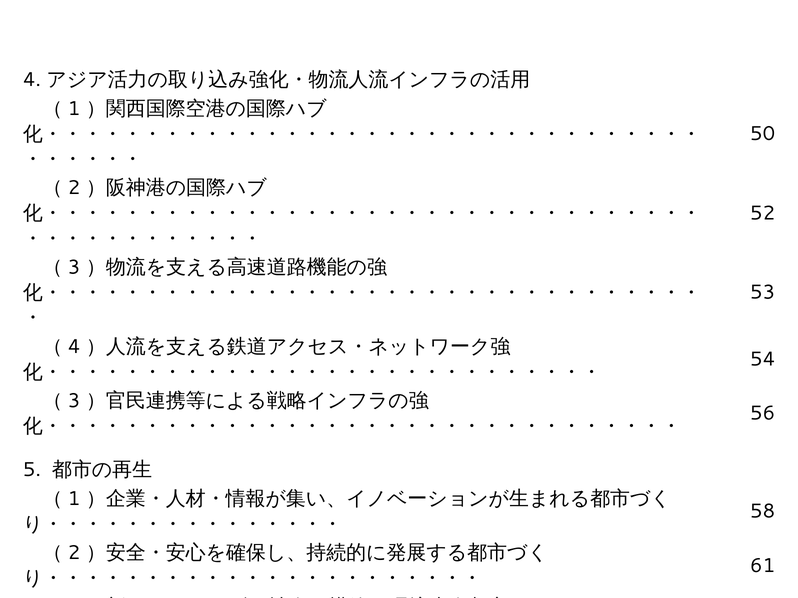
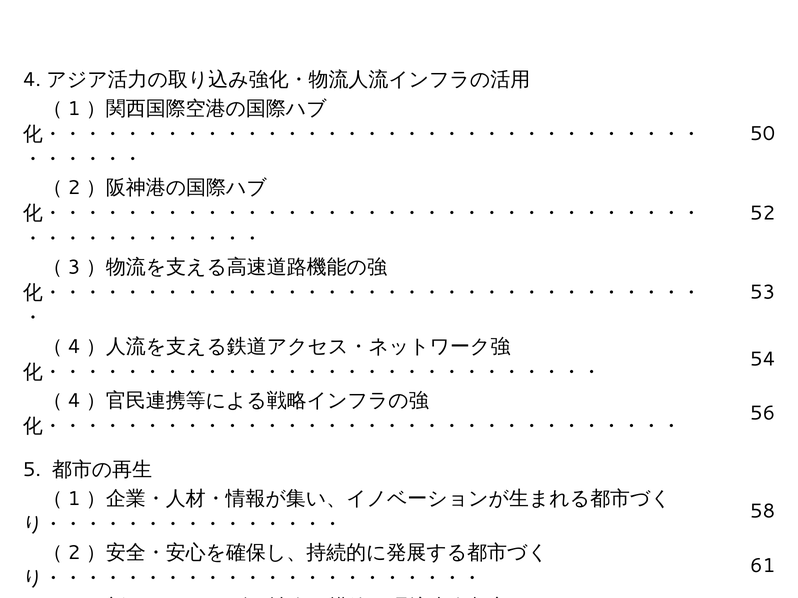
3 at (74, 401): 3 -> 4
